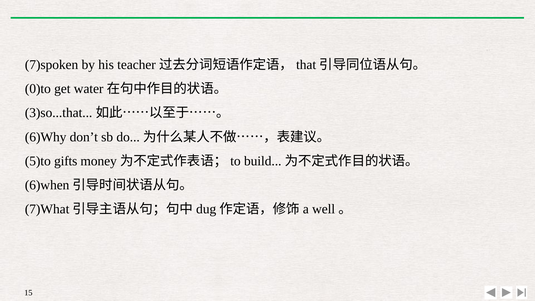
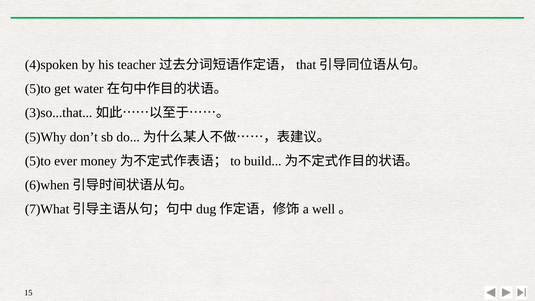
7)spoken: 7)spoken -> 4)spoken
0)to at (38, 89): 0)to -> 5)to
6)Why: 6)Why -> 5)Why
gifts: gifts -> ever
